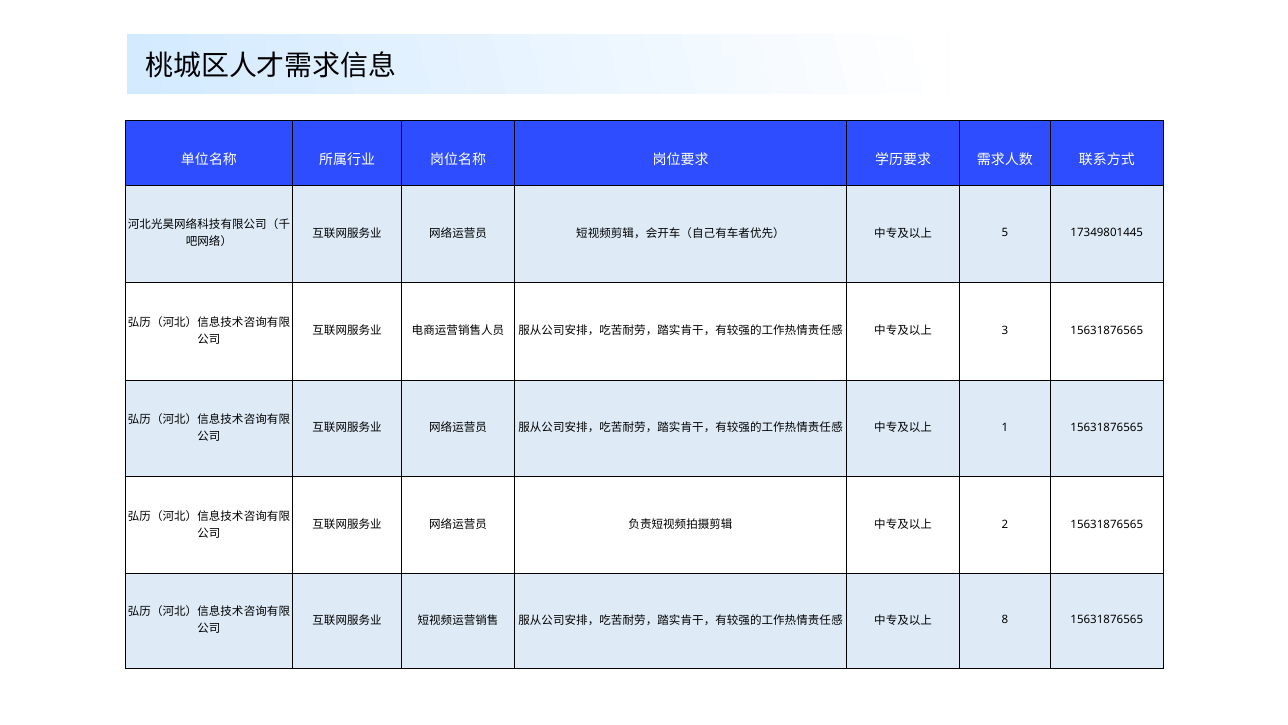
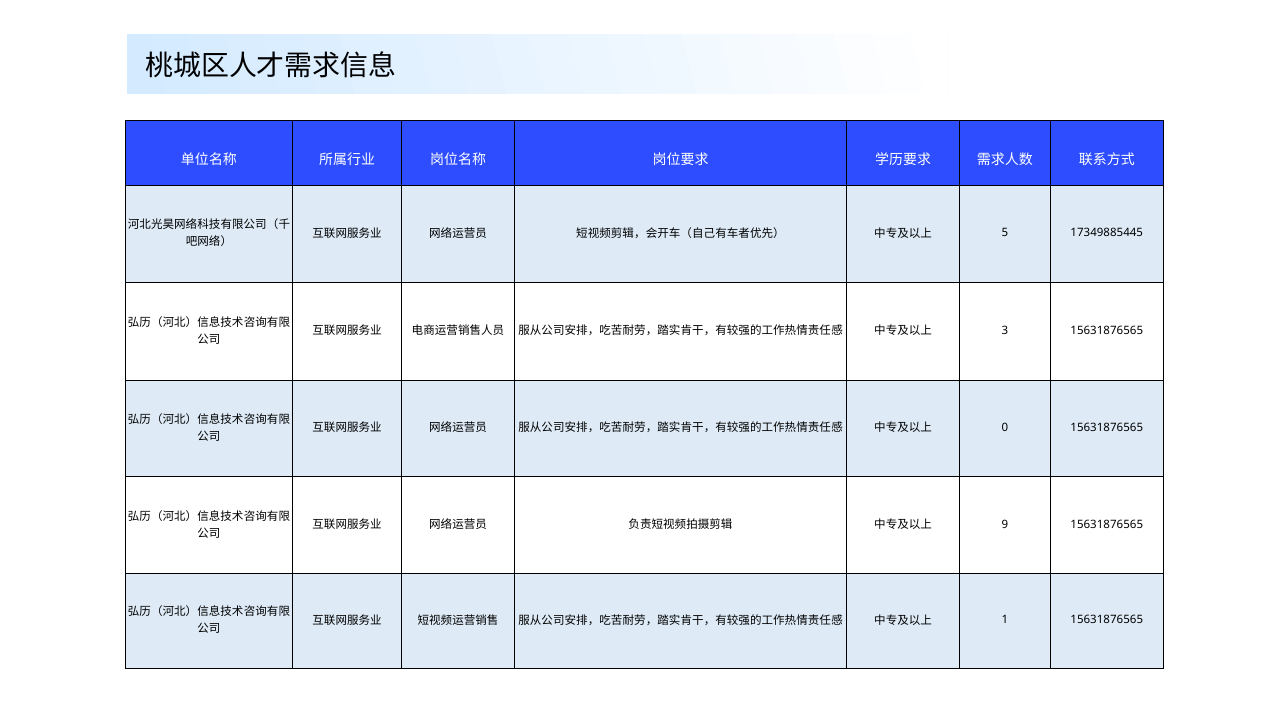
17349801445: 17349801445 -> 17349885445
1: 1 -> 0
2: 2 -> 9
8: 8 -> 1
